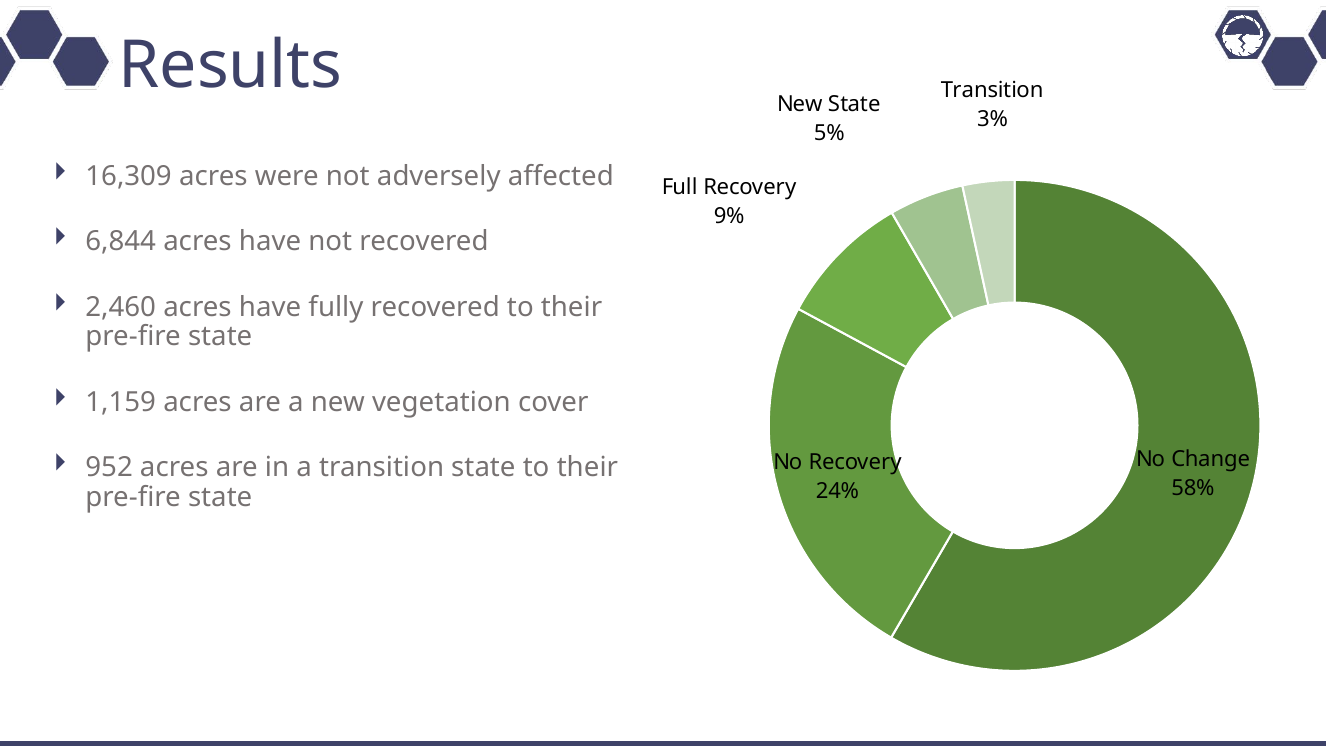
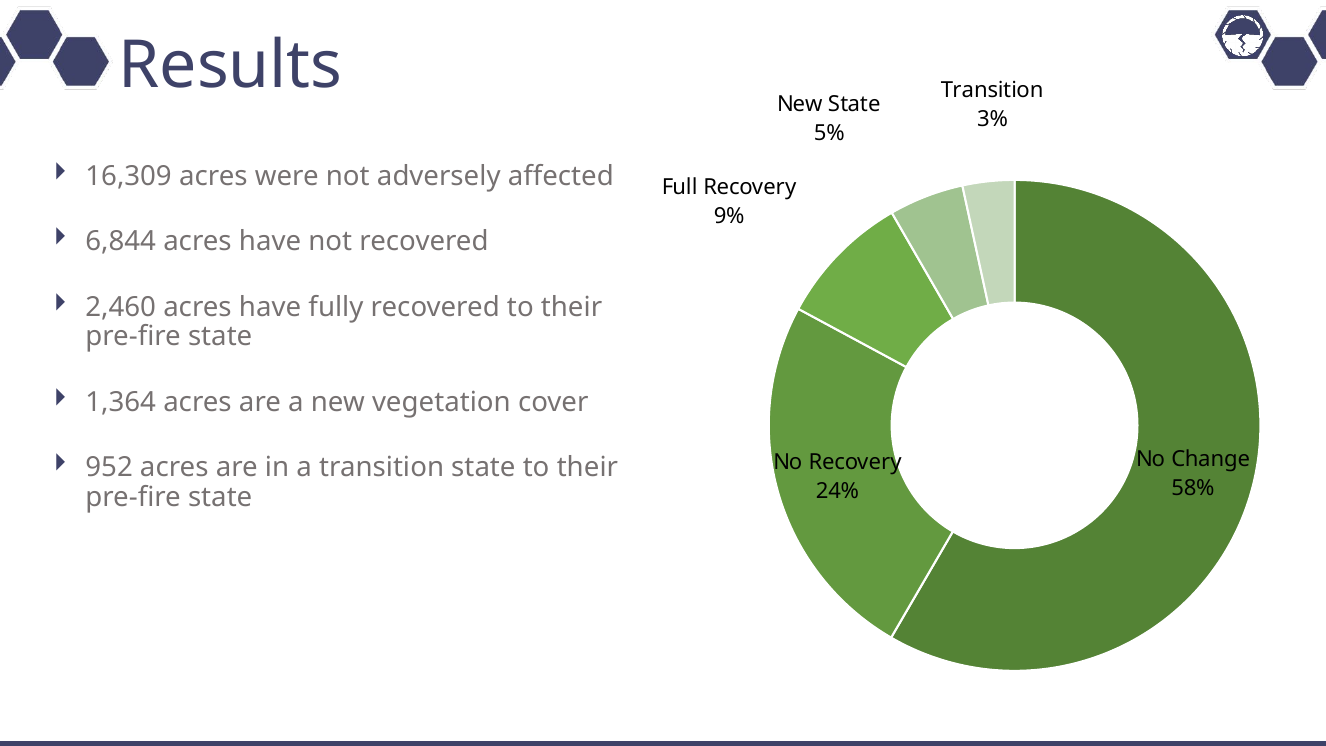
1,159: 1,159 -> 1,364
